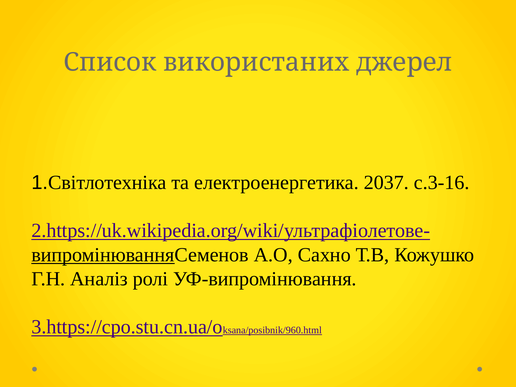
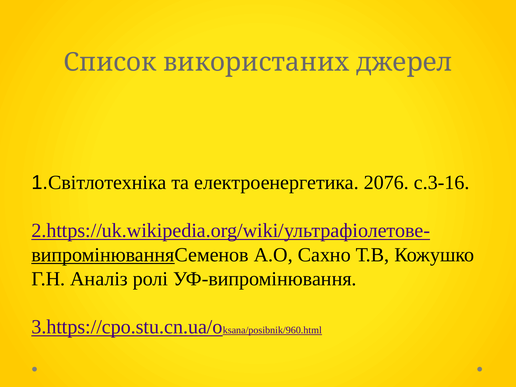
2037: 2037 -> 2076
